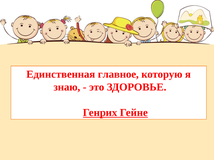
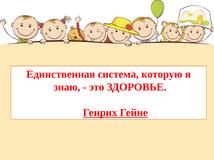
главное: главное -> система
